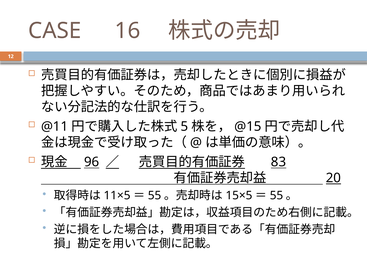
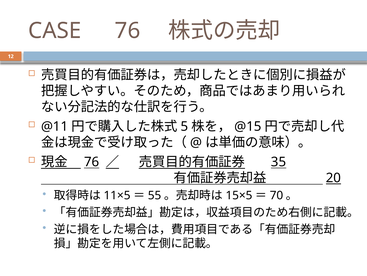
CASE 16: 16 -> 76
96 at (92, 162): 96 -> 76
83: 83 -> 35
55 at (276, 195): 55 -> 70
